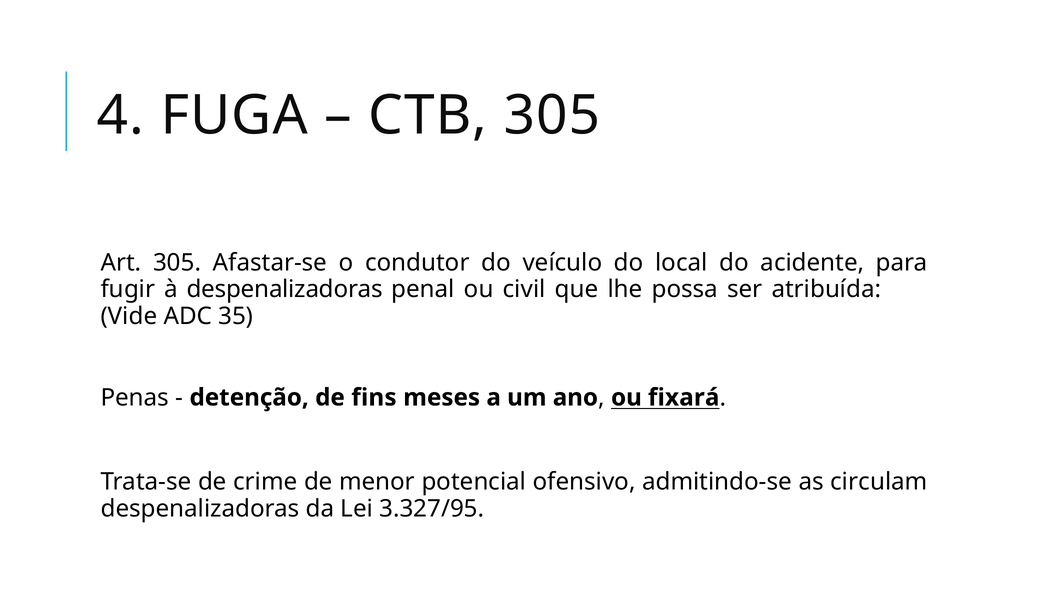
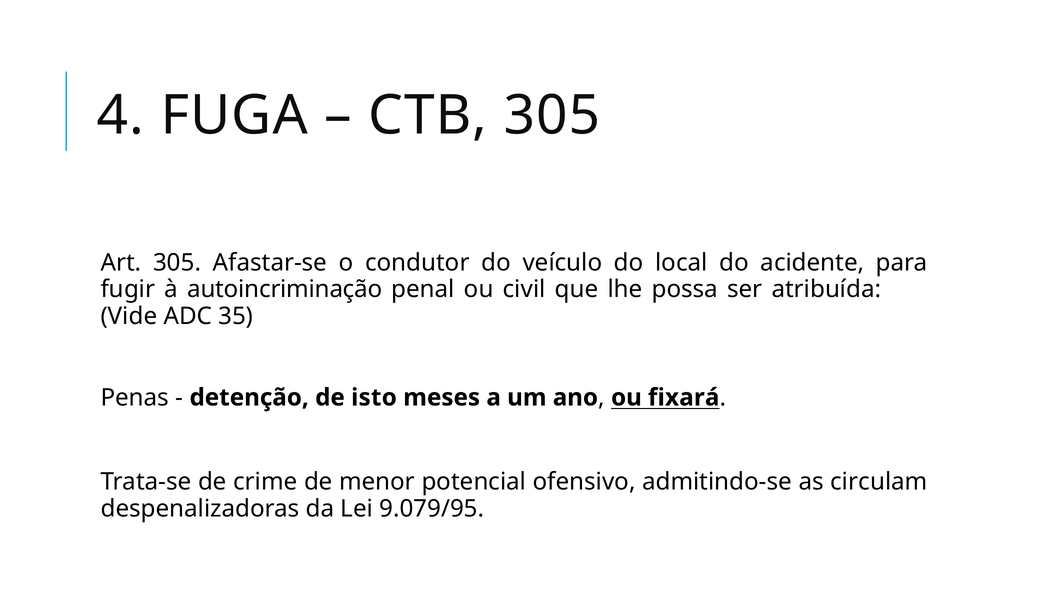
à despenalizadoras: despenalizadoras -> autoincriminação
fins: fins -> isto
3.327/95: 3.327/95 -> 9.079/95
